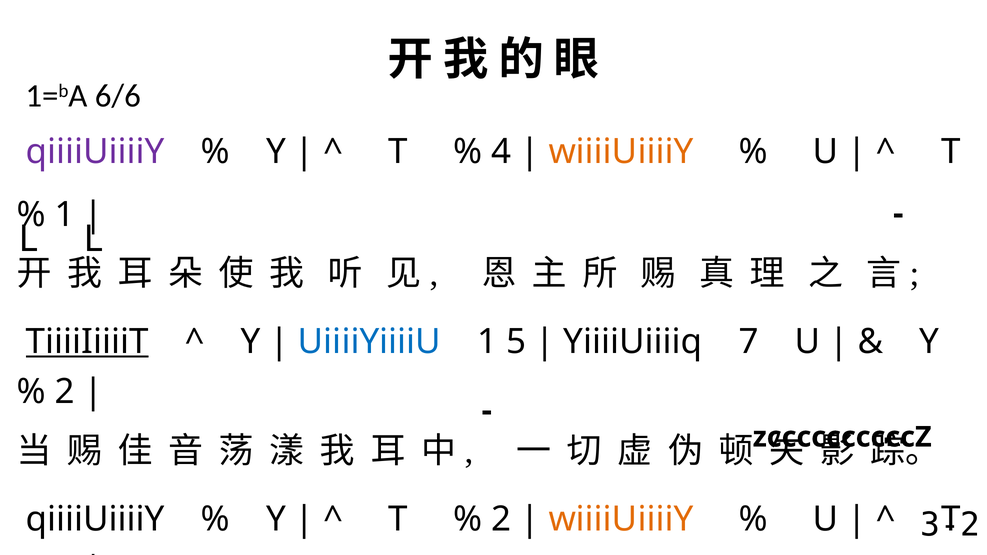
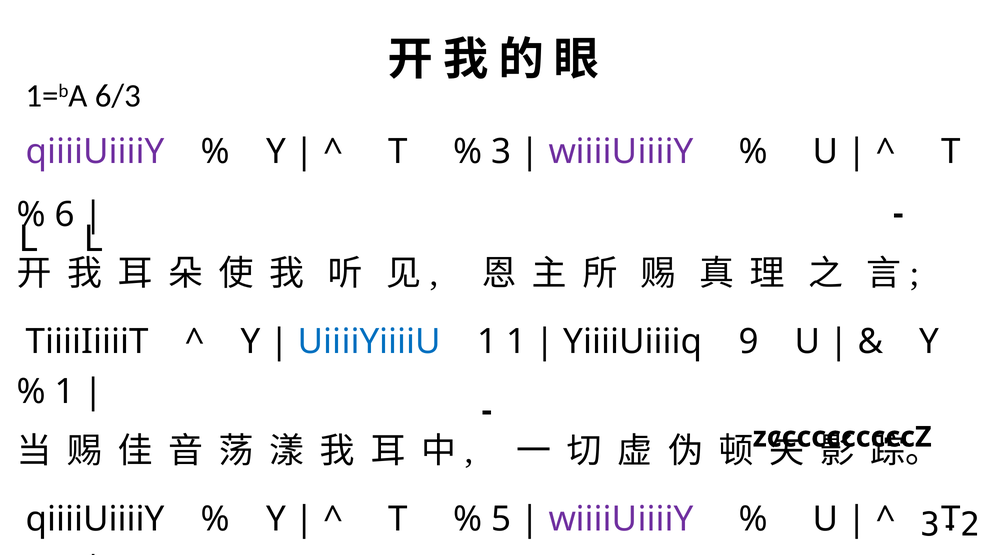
6/6: 6/6 -> 6/3
4: 4 -> 3
wiiiiUiiiiY at (621, 152) colour: orange -> purple
1 at (65, 215): 1 -> 6
TiiiiIiiiiT underline: present -> none
1 5: 5 -> 1
YiiiiUiiiiq 7: 7 -> 9
2 at (65, 392): 2 -> 1
2 at (501, 519): 2 -> 5
wiiiiUiiiiY at (621, 519) colour: orange -> purple
